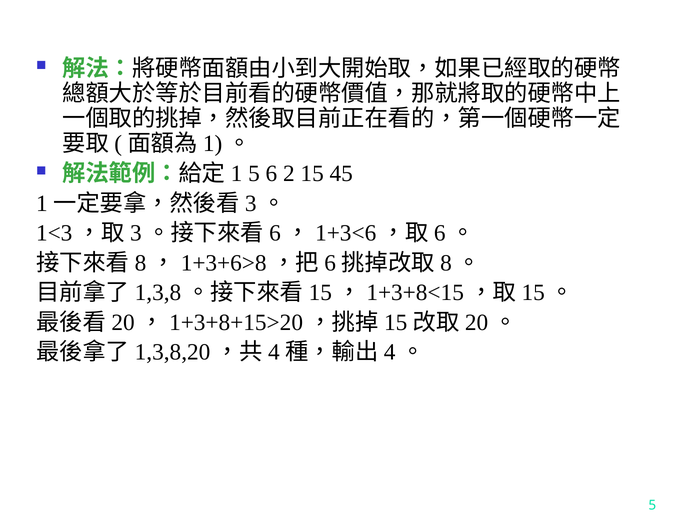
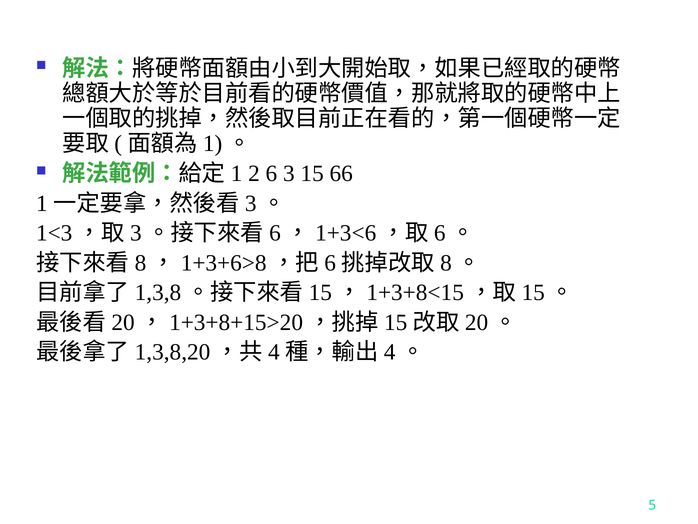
5 at (254, 173): 5 -> 2
2: 2 -> 3
45: 45 -> 66
